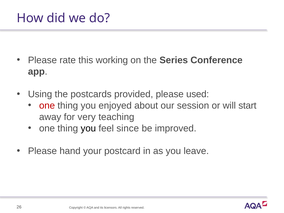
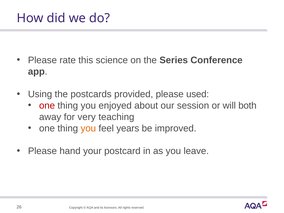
working: working -> science
start: start -> both
you at (88, 128) colour: black -> orange
since: since -> years
